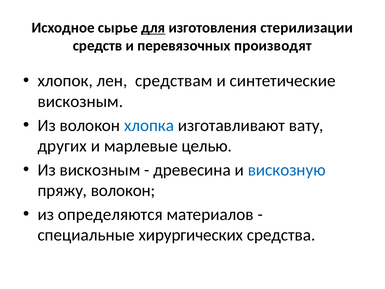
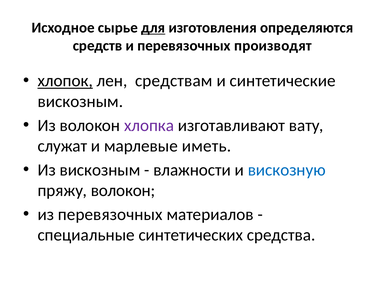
стерилизации: стерилизации -> определяются
хлопок underline: none -> present
хлопка colour: blue -> purple
других: других -> служат
целью: целью -> иметь
древесина: древесина -> влажности
из определяются: определяются -> перевязочных
хирургических: хирургических -> синтетических
